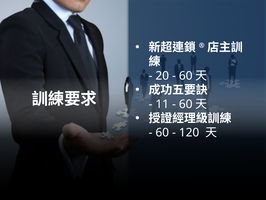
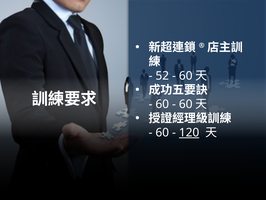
20: 20 -> 52
11 at (162, 104): 11 -> 60
120 underline: none -> present
